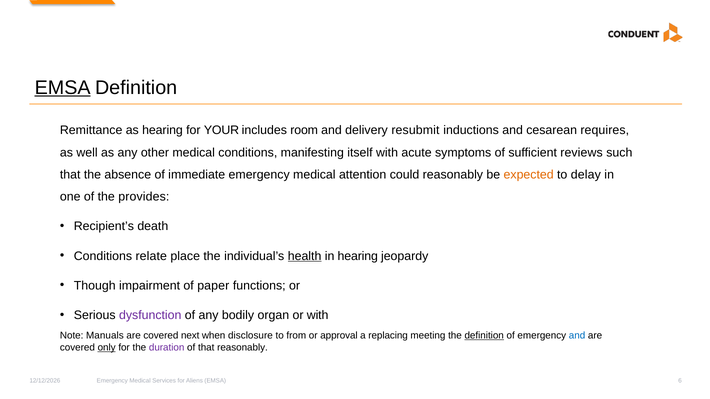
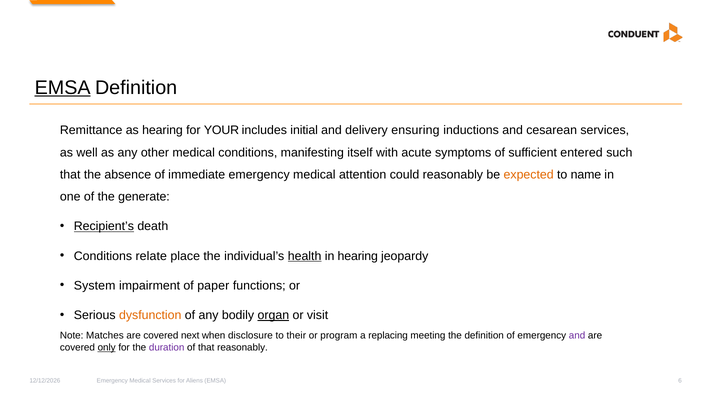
room: room -> initial
resubmit: resubmit -> ensuring
cesarean requires: requires -> services
reviews: reviews -> entered
delay: delay -> name
provides: provides -> generate
Recipient’s underline: none -> present
Though: Though -> System
dysfunction colour: purple -> orange
organ underline: none -> present
or with: with -> visit
Manuals: Manuals -> Matches
from: from -> their
approval: approval -> program
definition at (484, 336) underline: present -> none
and at (577, 336) colour: blue -> purple
